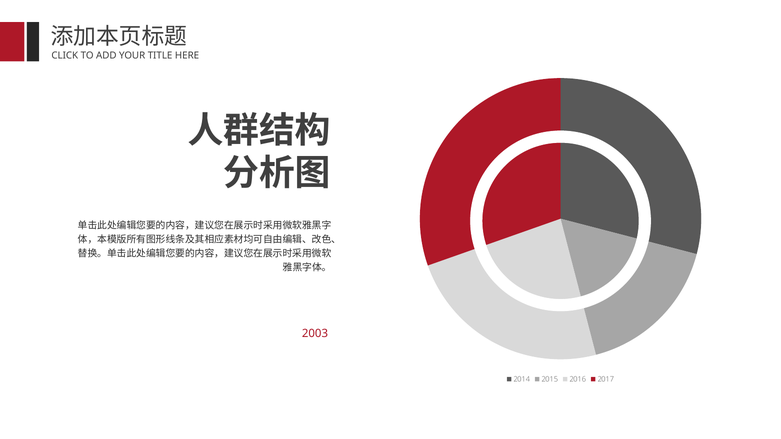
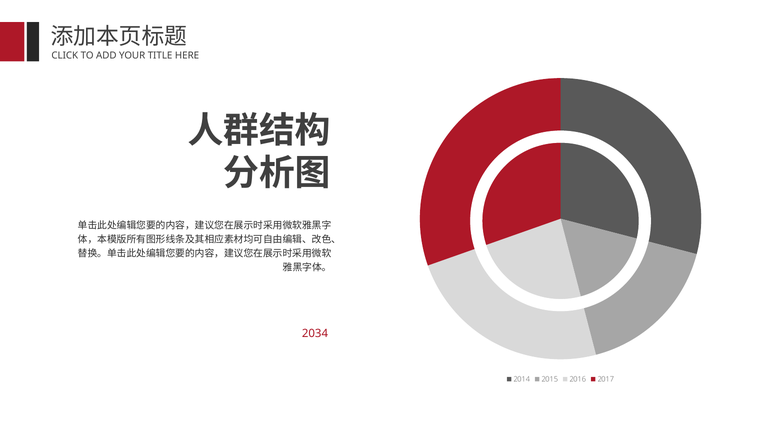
2003: 2003 -> 2034
